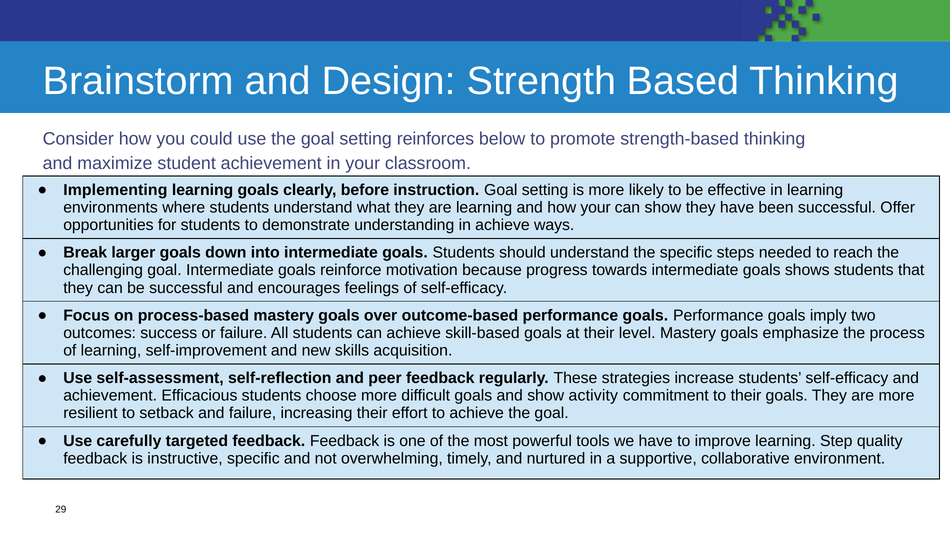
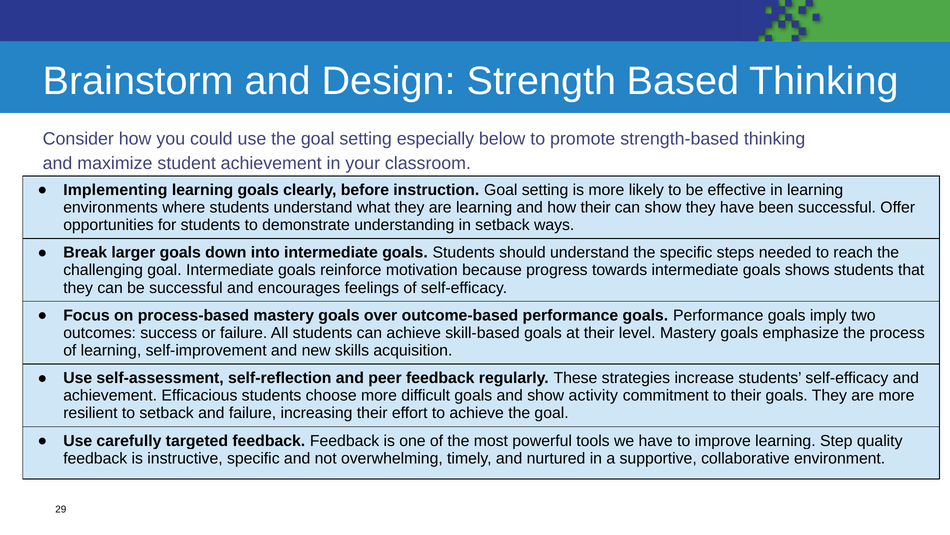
reinforces: reinforces -> especially
how your: your -> their
in achieve: achieve -> setback
